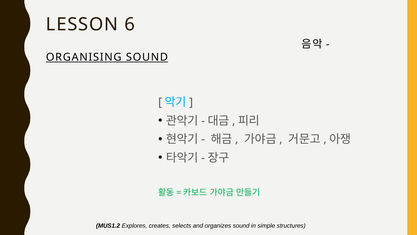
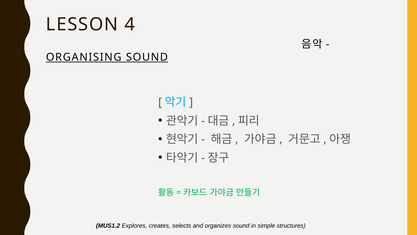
6: 6 -> 4
